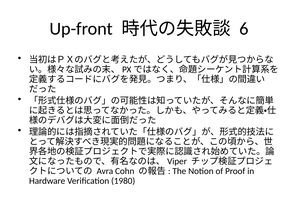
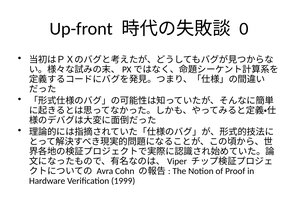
6: 6 -> 0
1980: 1980 -> 1999
